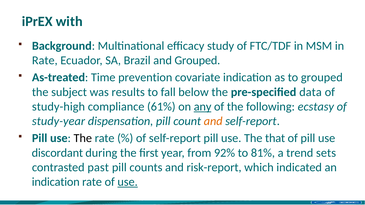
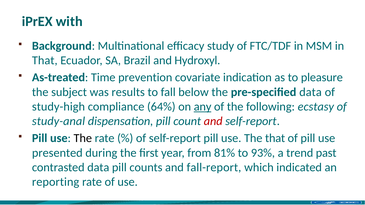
Rate at (45, 61): Rate -> That
and Grouped: Grouped -> Hydroxyl
to grouped: grouped -> pleasure
61%: 61% -> 64%
study-year: study-year -> study-anal
and at (213, 121) colour: orange -> red
discordant: discordant -> presented
92%: 92% -> 81%
81%: 81% -> 93%
sets: sets -> past
contrasted past: past -> data
risk-report: risk-report -> fall-report
indication at (56, 182): indication -> reporting
use at (128, 182) underline: present -> none
